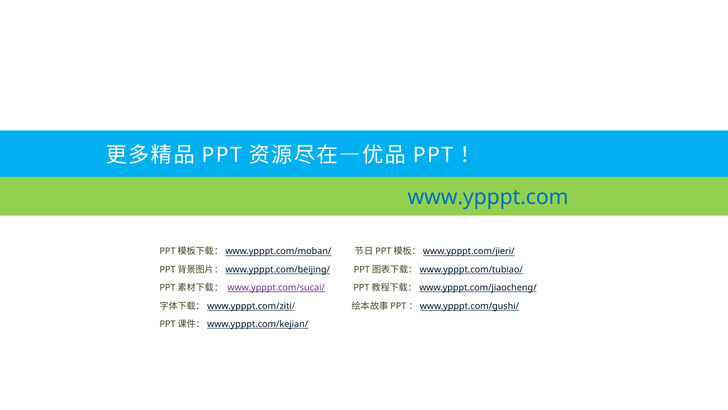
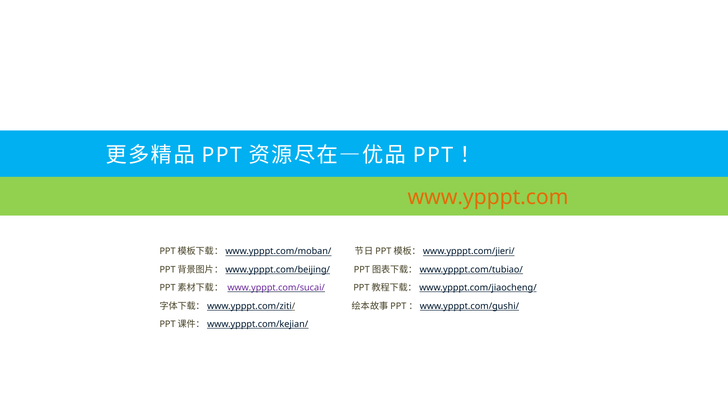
www.ypppt.com colour: blue -> orange
